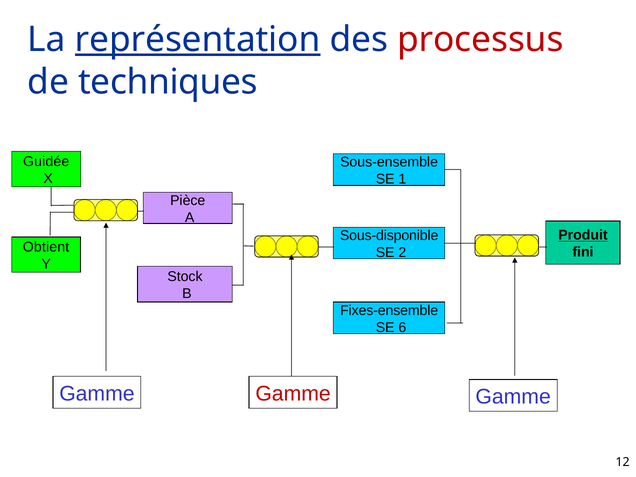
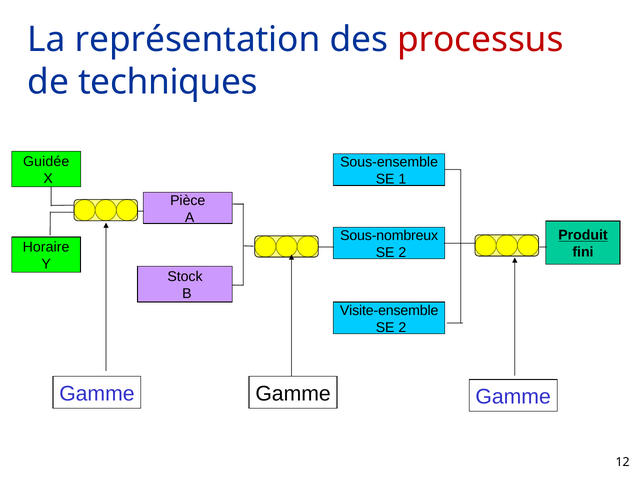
représentation underline: present -> none
Sous-disponible: Sous-disponible -> Sous-nombreux
Obtient: Obtient -> Horaire
Fixes-ensemble: Fixes-ensemble -> Visite-ensemble
6 at (402, 327): 6 -> 2
Gamme at (293, 394) colour: red -> black
